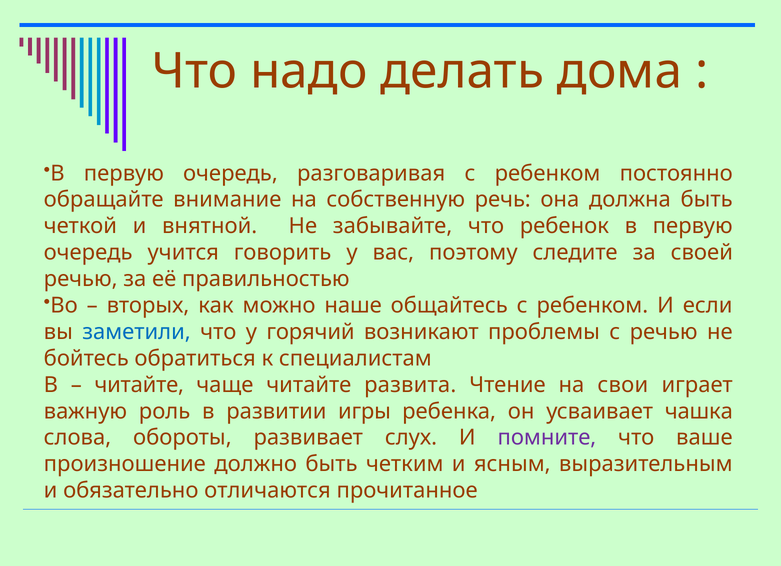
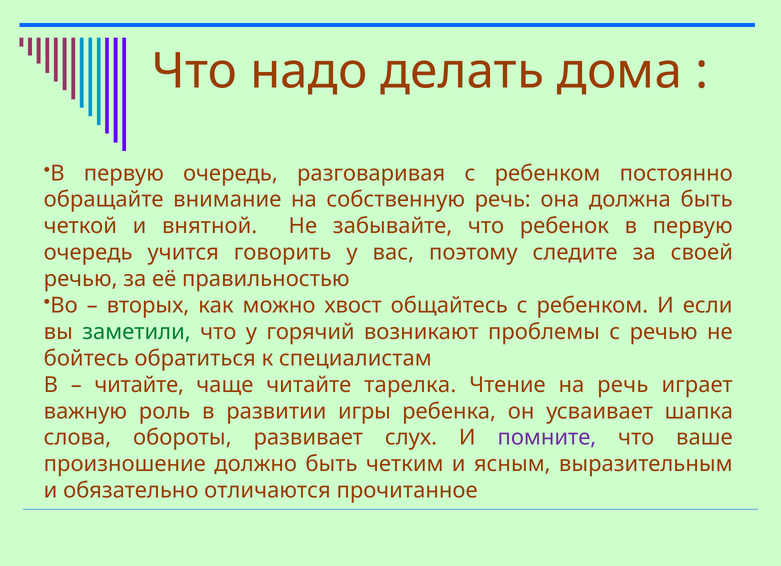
наше: наше -> хвост
заметили colour: blue -> green
развита: развита -> тарелка
на свои: свои -> речь
чашка: чашка -> шапка
